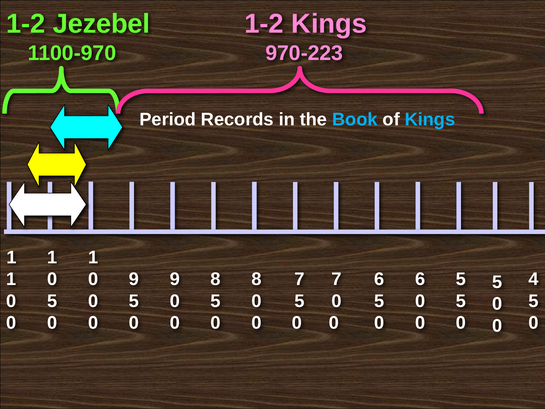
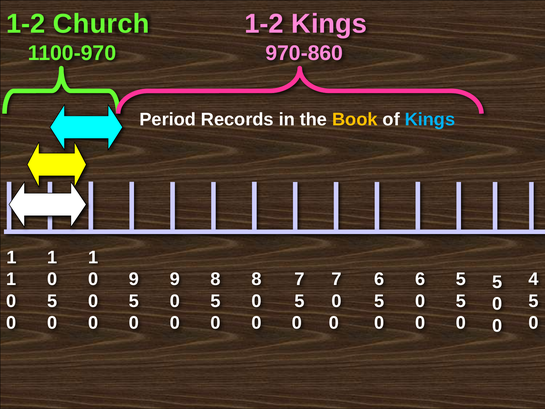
Jezebel: Jezebel -> Church
970-223: 970-223 -> 970-860
Book colour: light blue -> yellow
